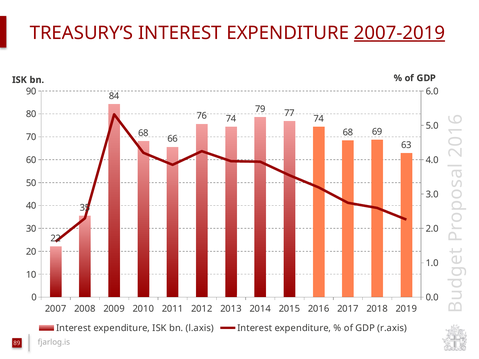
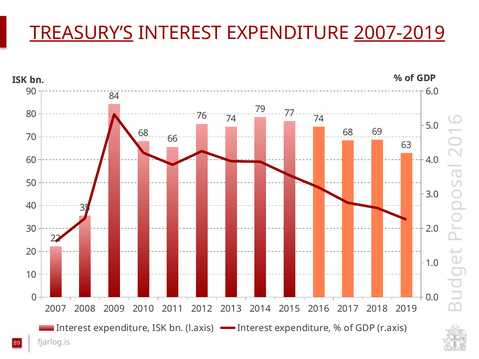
TREASURY’S underline: none -> present
